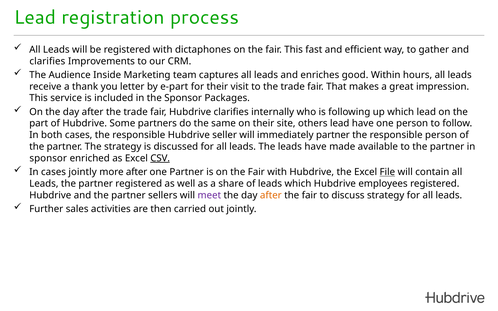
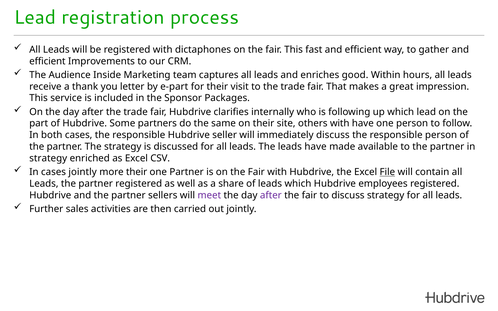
clarifies at (47, 61): clarifies -> efficient
others lead: lead -> with
immediately partner: partner -> discuss
sponsor at (48, 158): sponsor -> strategy
CSV underline: present -> none
more after: after -> their
after at (271, 195) colour: orange -> purple
